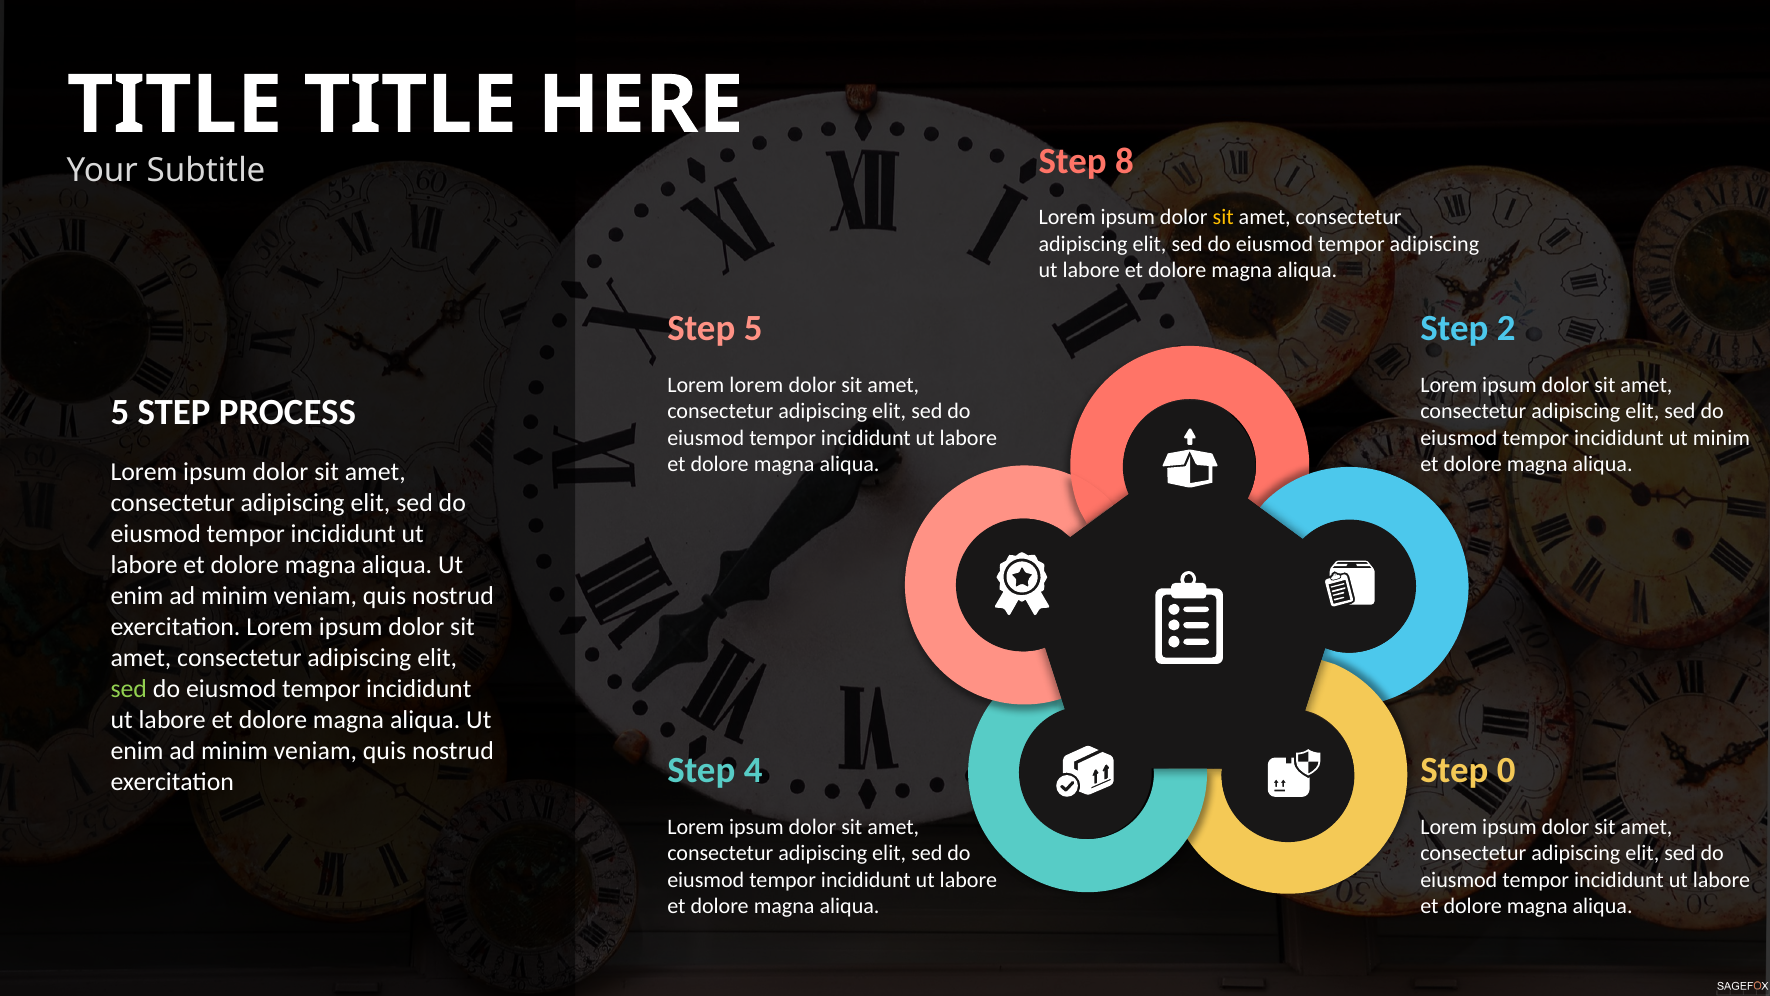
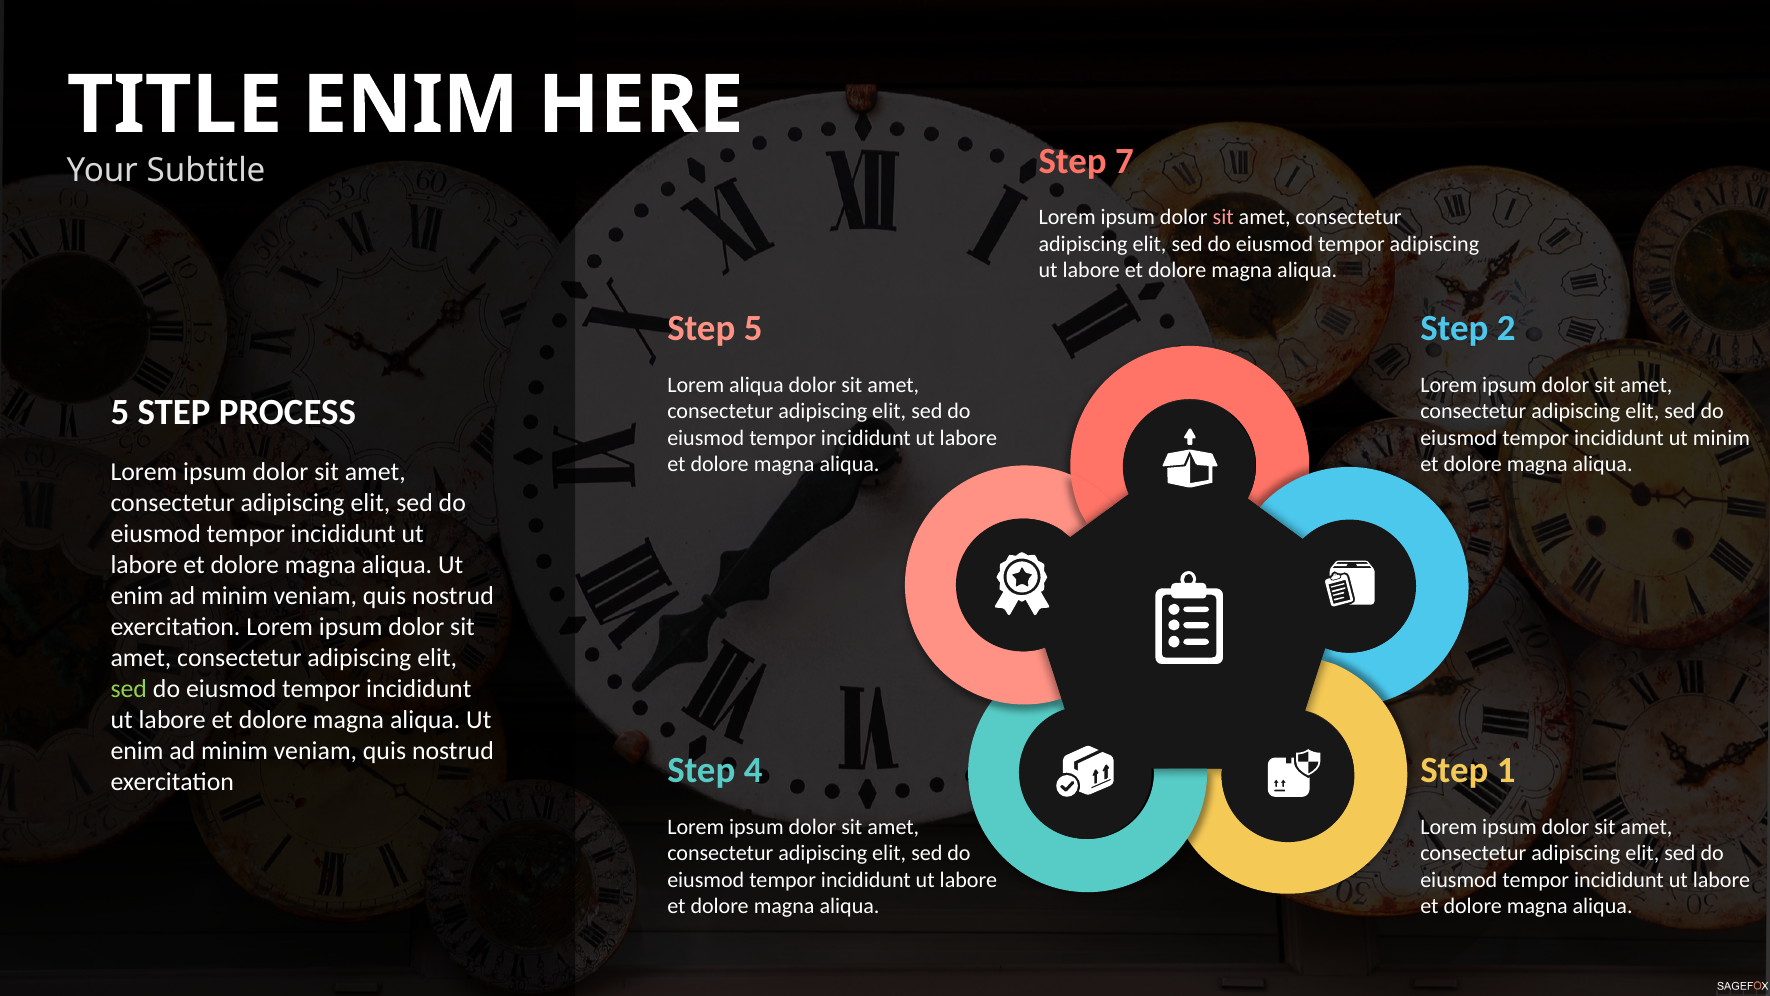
TITLE at (410, 105): TITLE -> ENIM
8: 8 -> 7
sit at (1223, 217) colour: yellow -> pink
Lorem lorem: lorem -> aliqua
0: 0 -> 1
